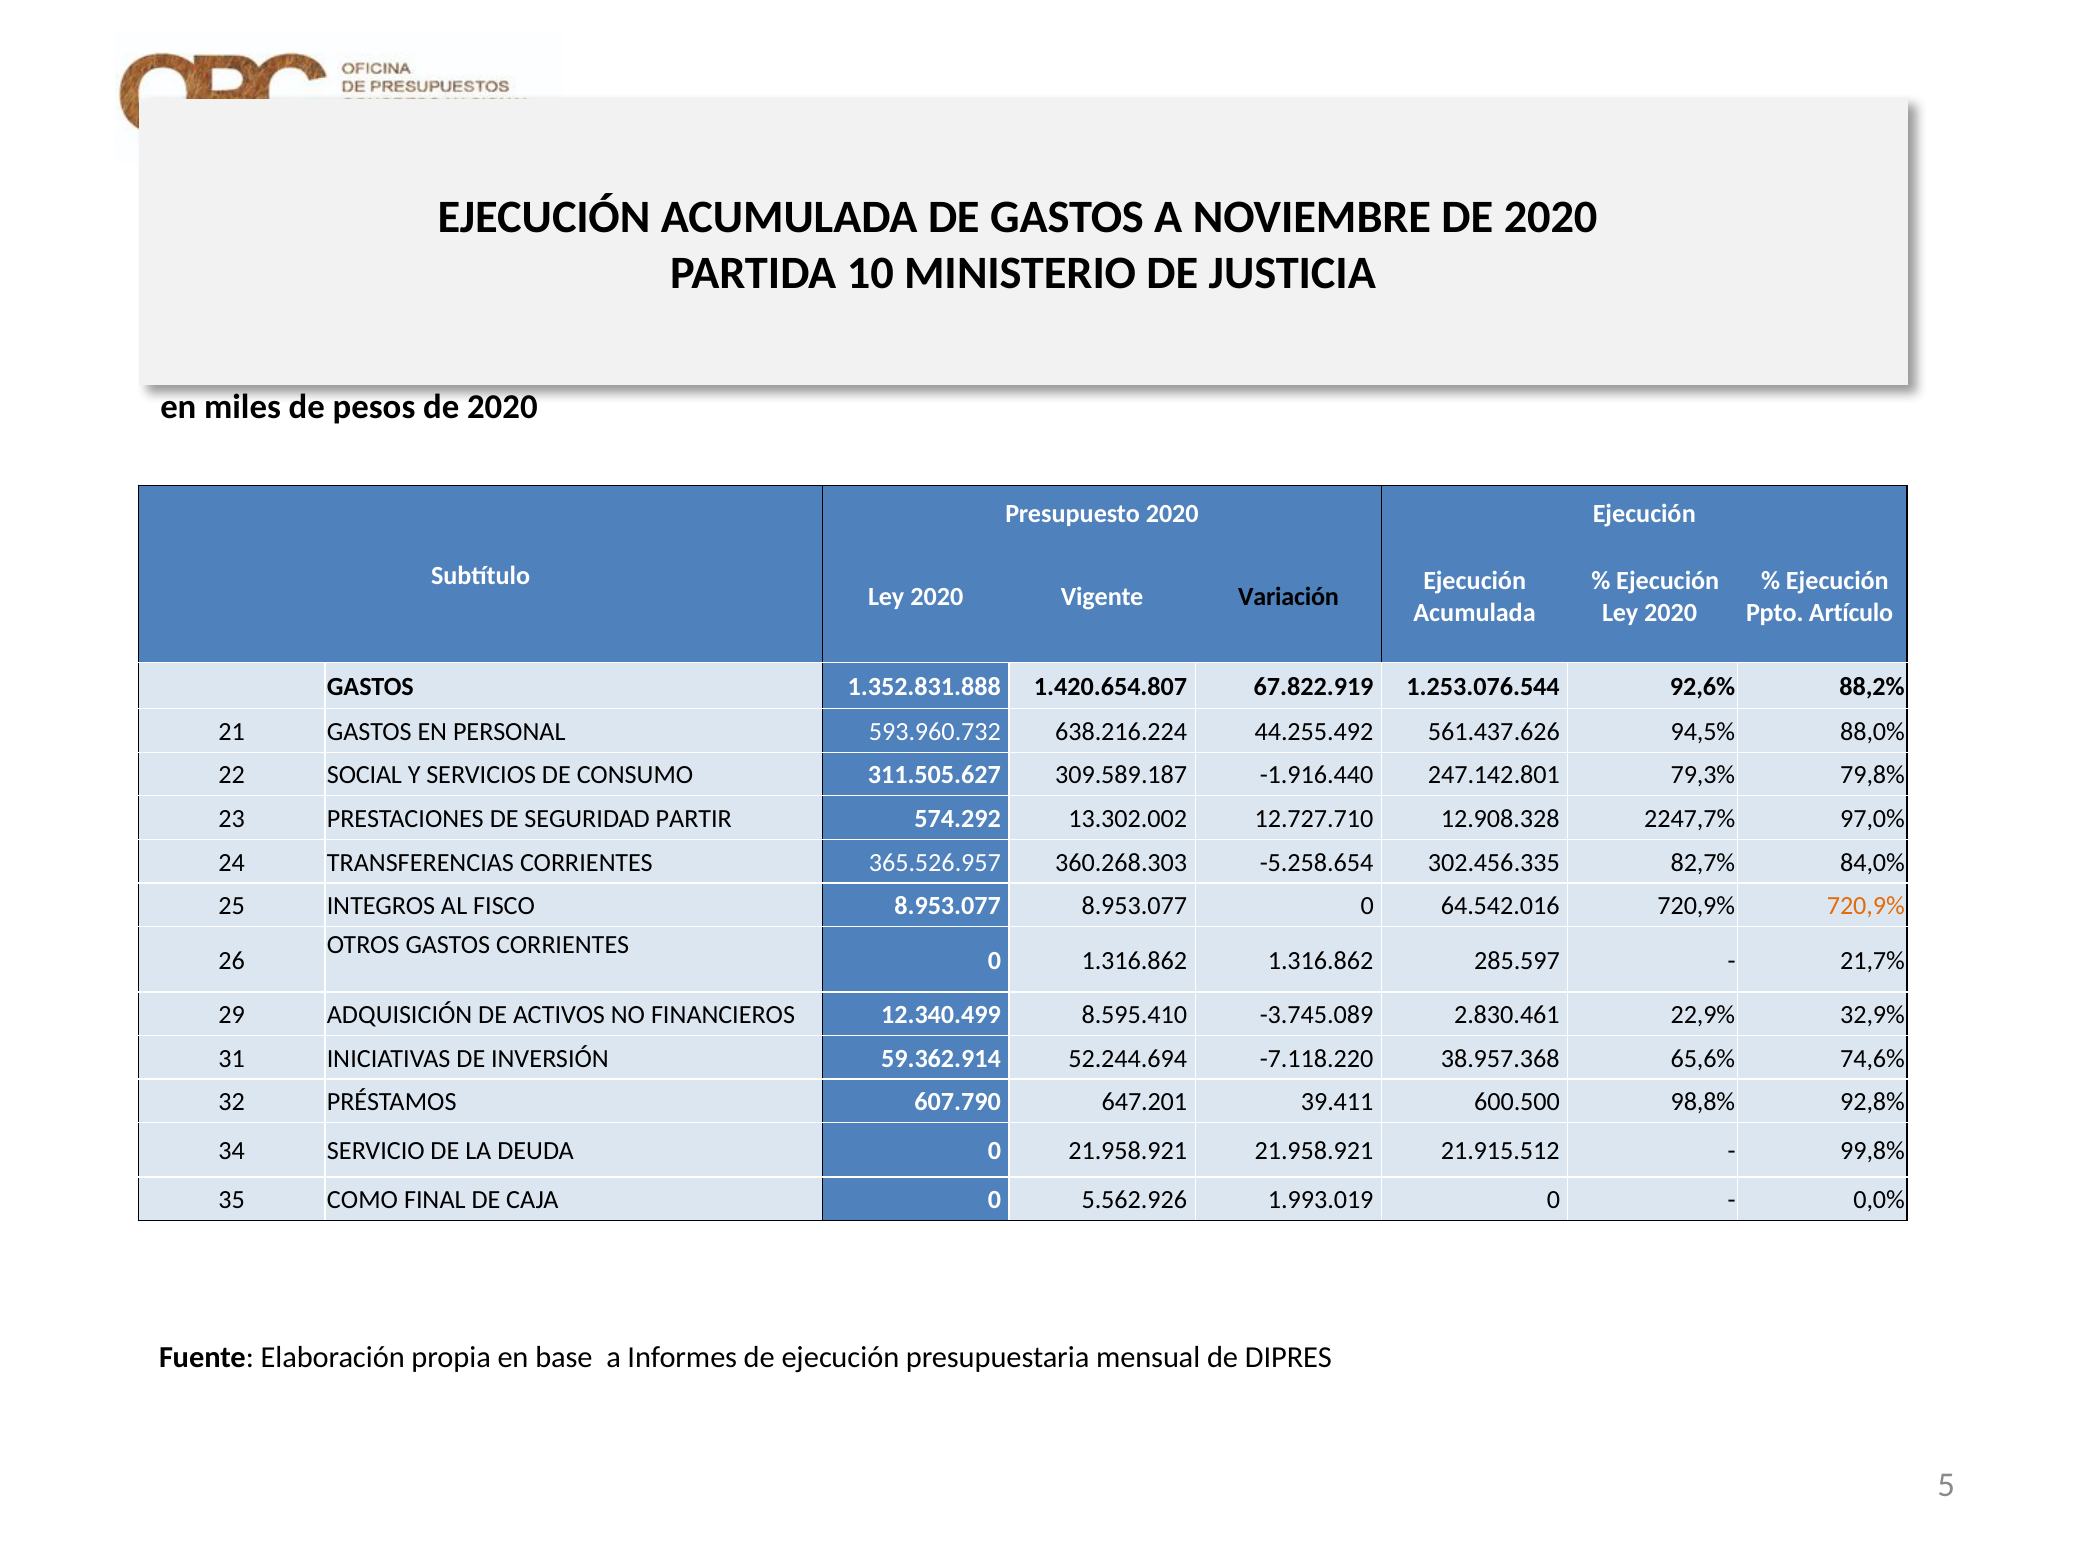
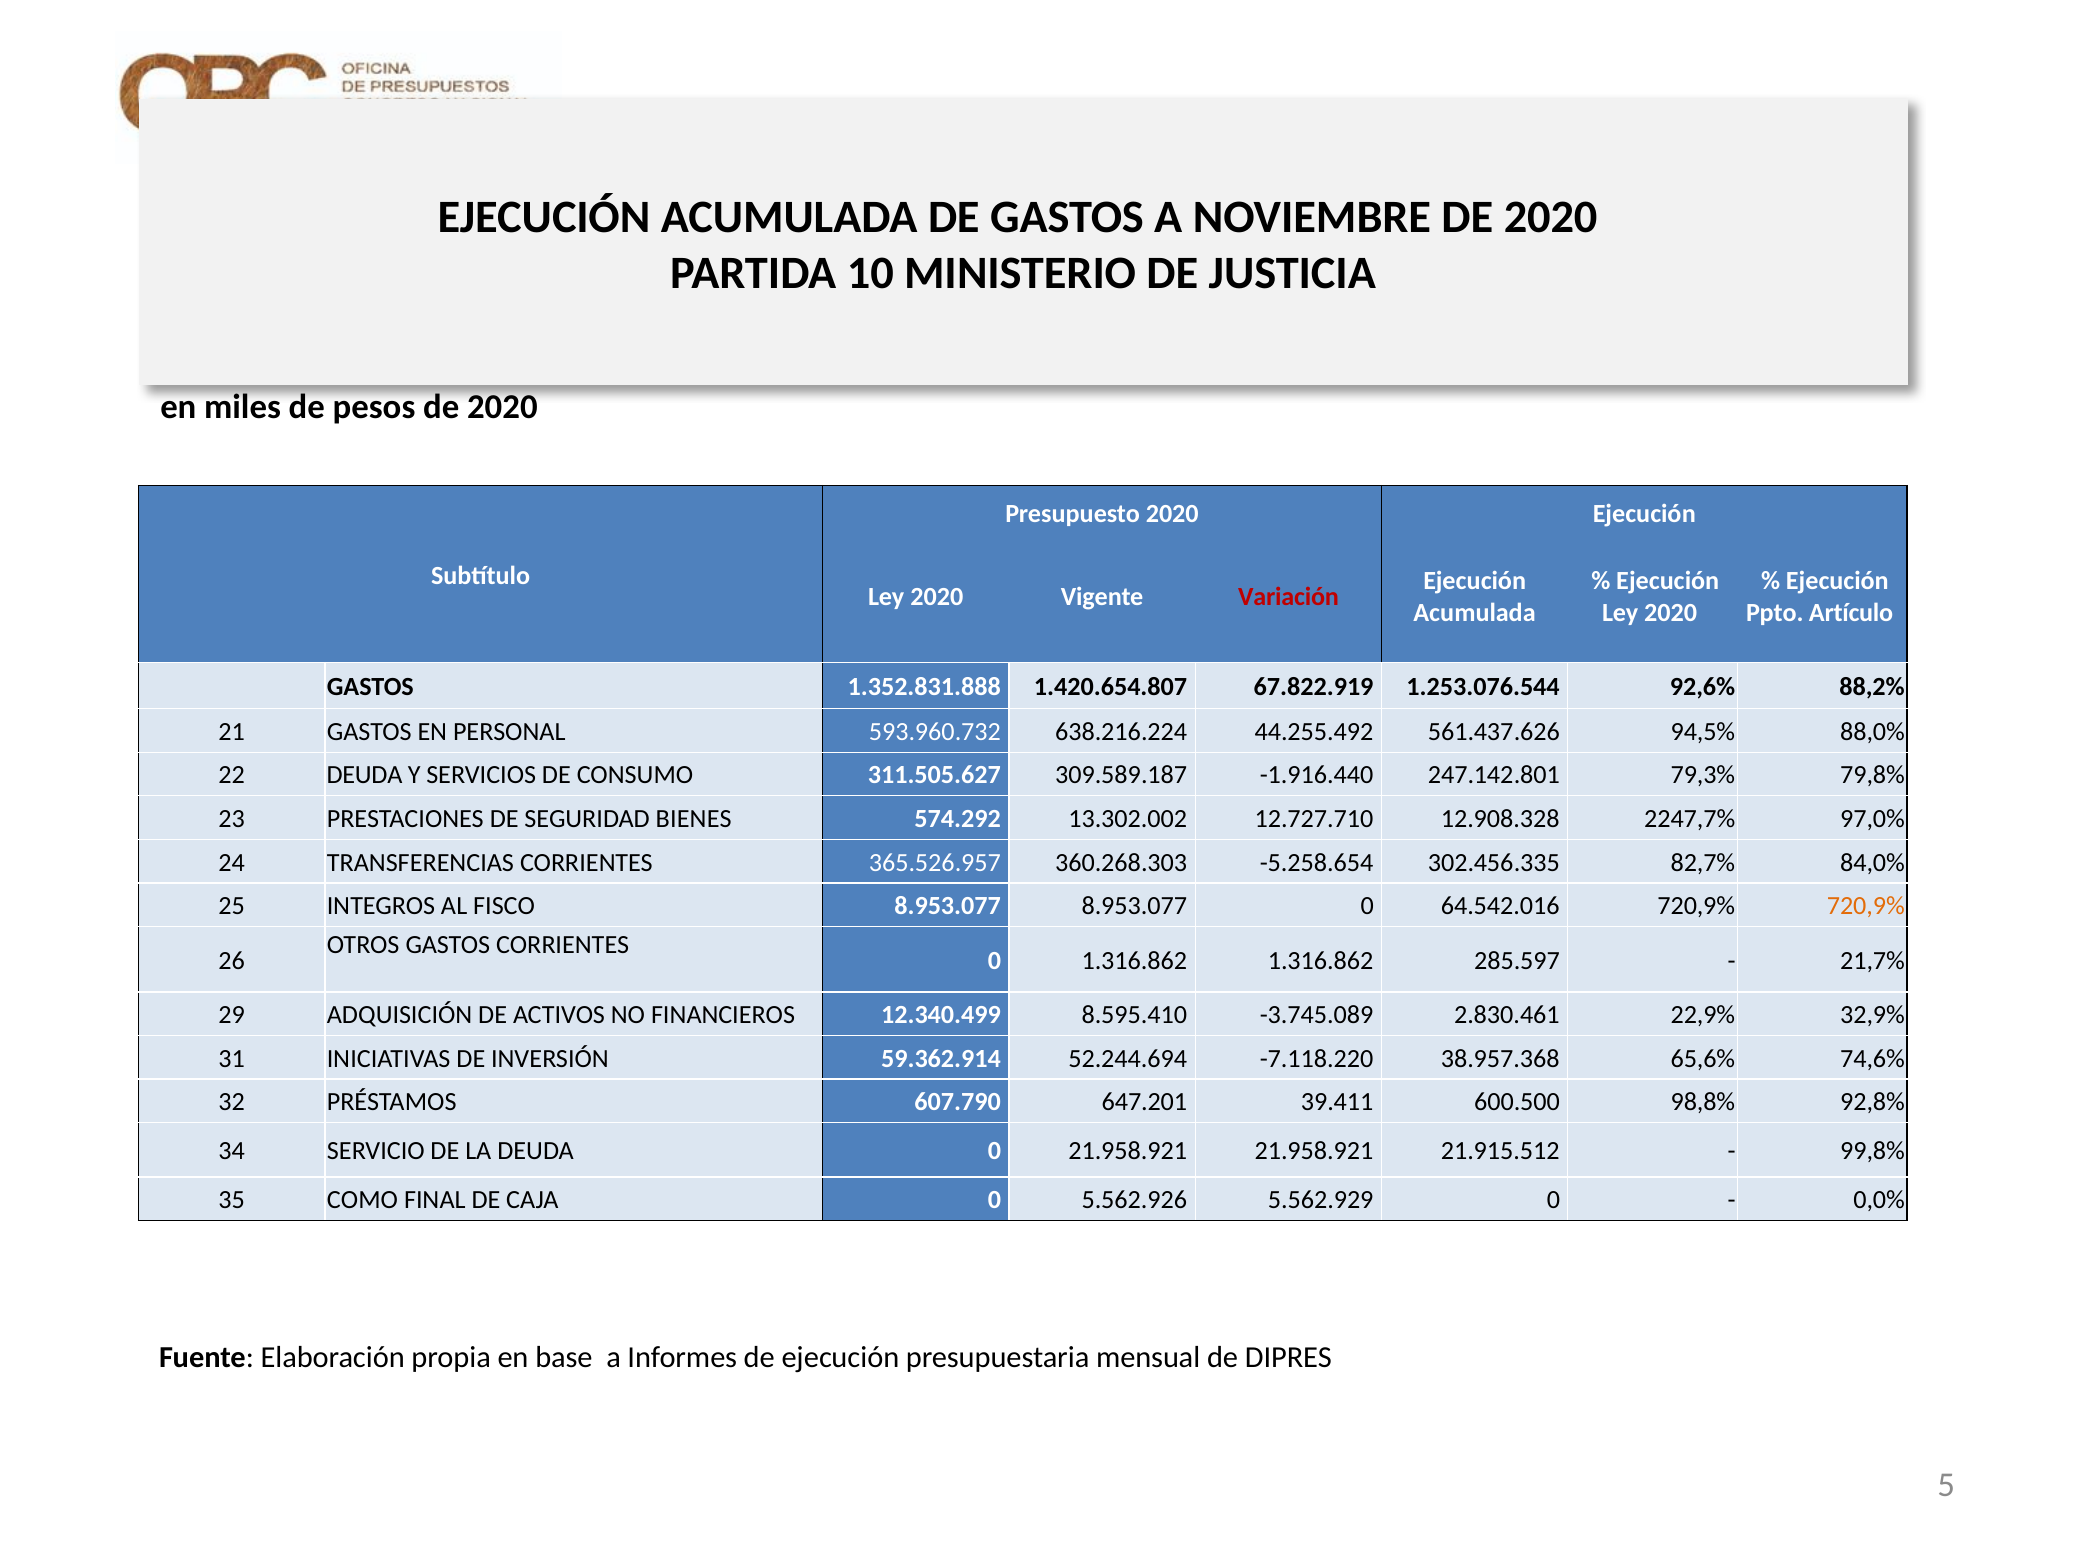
Variación colour: black -> red
22 SOCIAL: SOCIAL -> DEUDA
PARTIR: PARTIR -> BIENES
1.993.019: 1.993.019 -> 5.562.929
